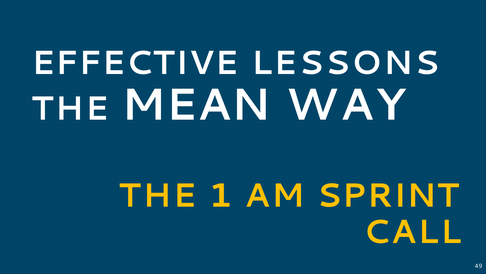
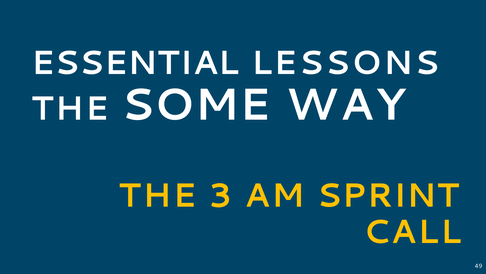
EFFECTIVE: EFFECTIVE -> ESSENTIAL
MEAN: MEAN -> SOME
1: 1 -> 3
